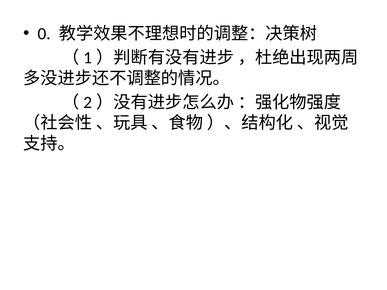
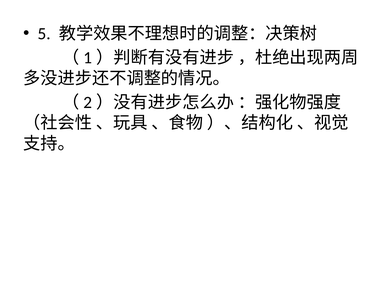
0: 0 -> 5
